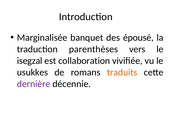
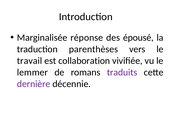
banquet: banquet -> réponse
isegzal: isegzal -> travail
usukkes: usukkes -> lemmer
traduits colour: orange -> purple
